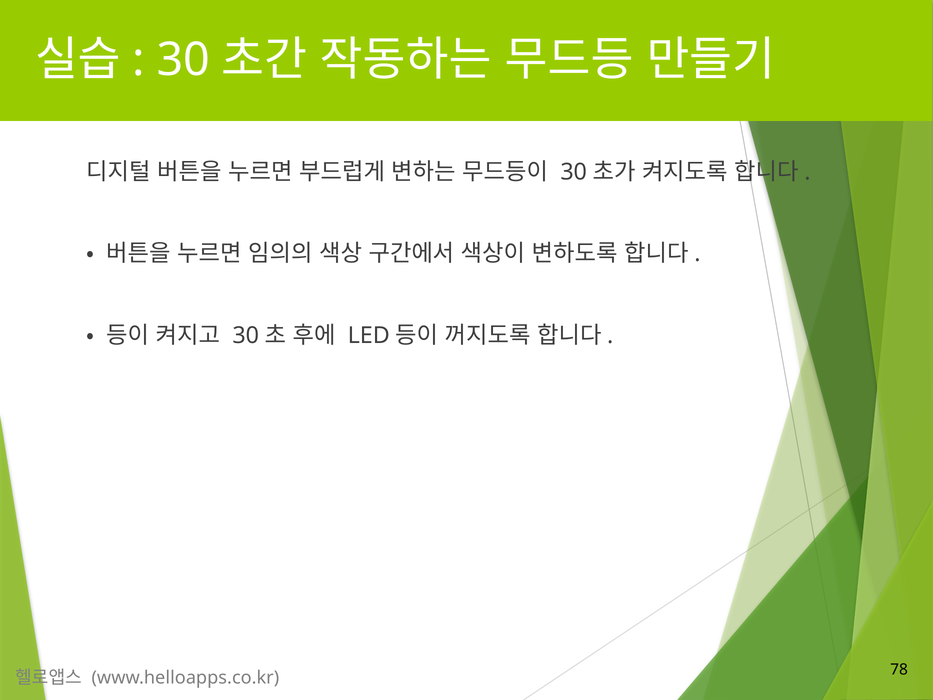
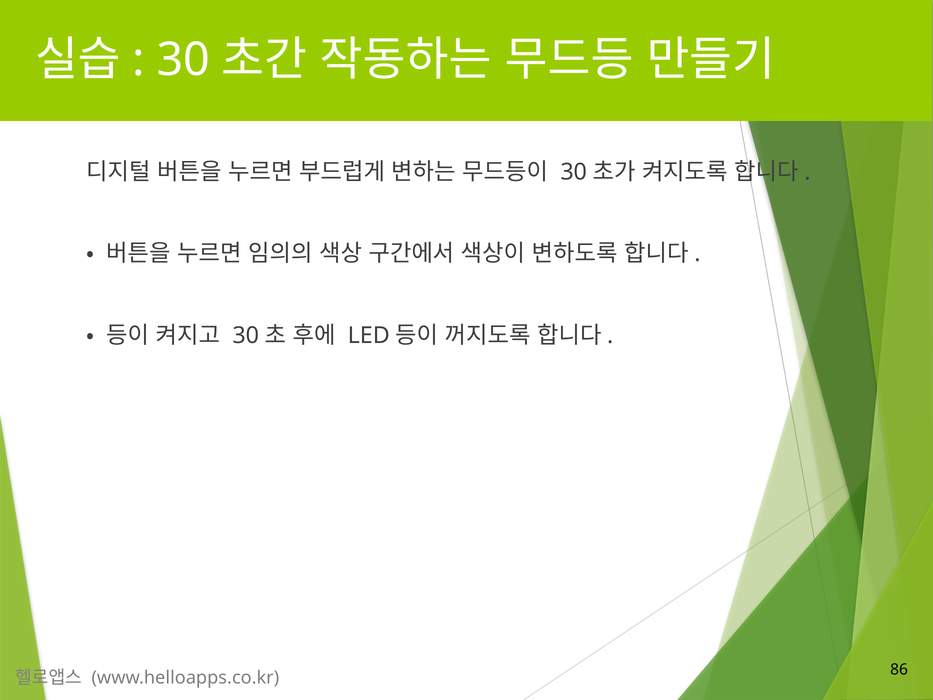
78: 78 -> 86
